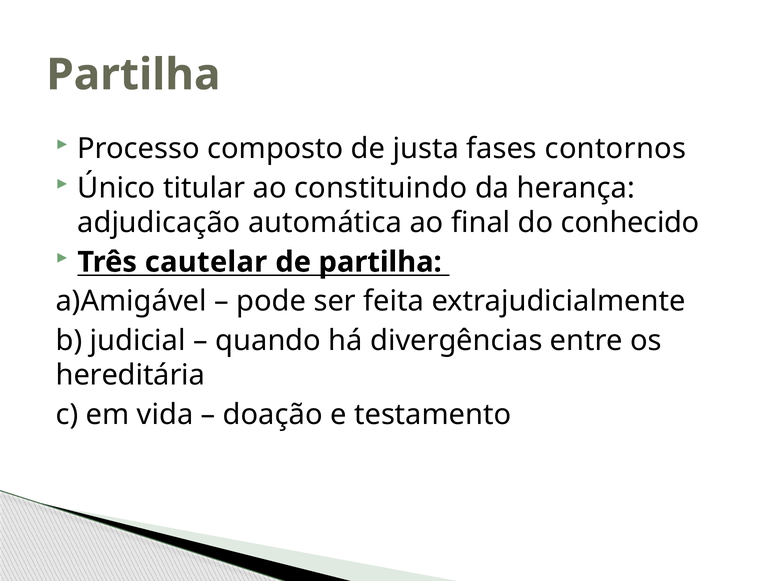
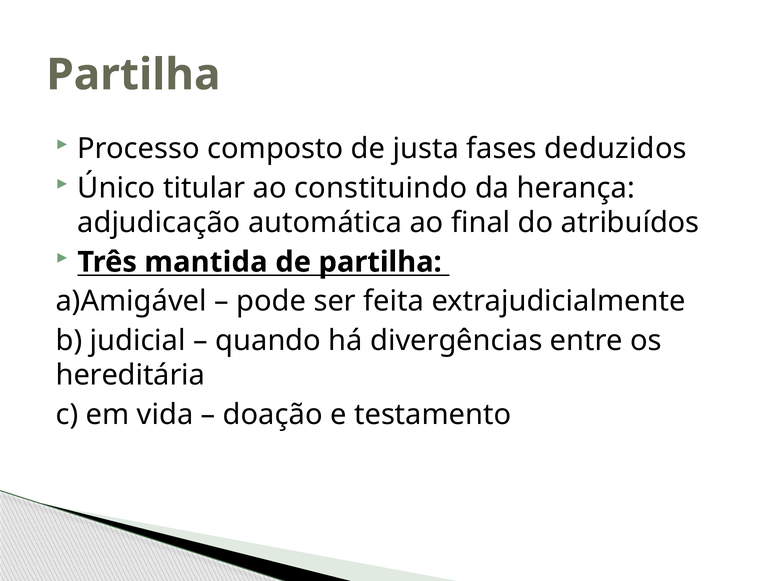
contornos: contornos -> deduzidos
conhecido: conhecido -> atribuídos
cautelar: cautelar -> mantida
